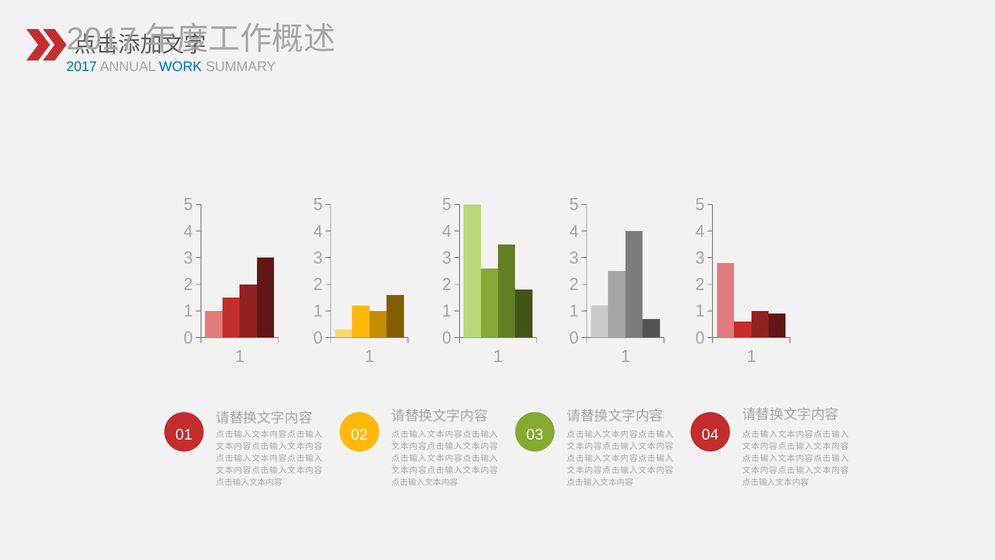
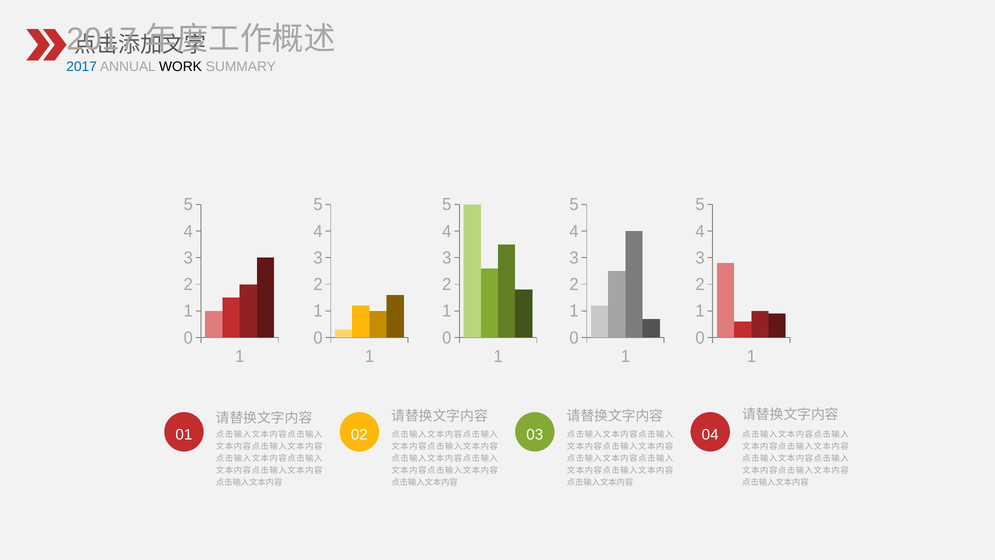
WORK colour: blue -> black
